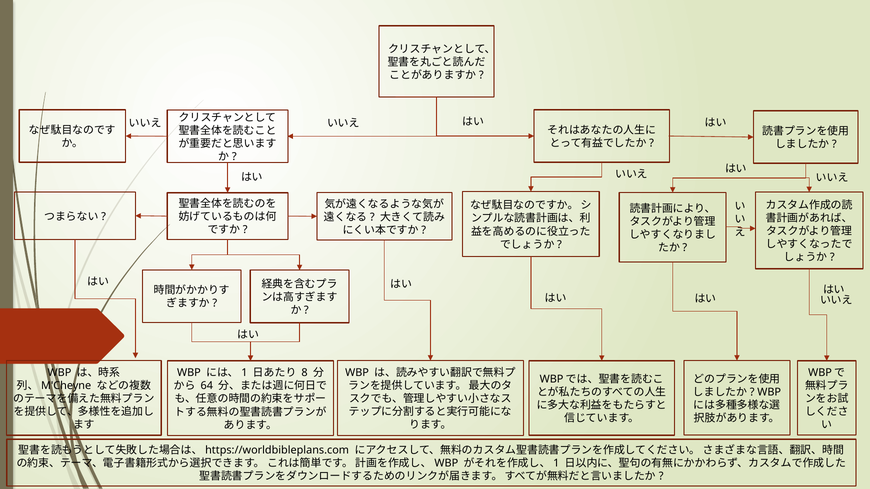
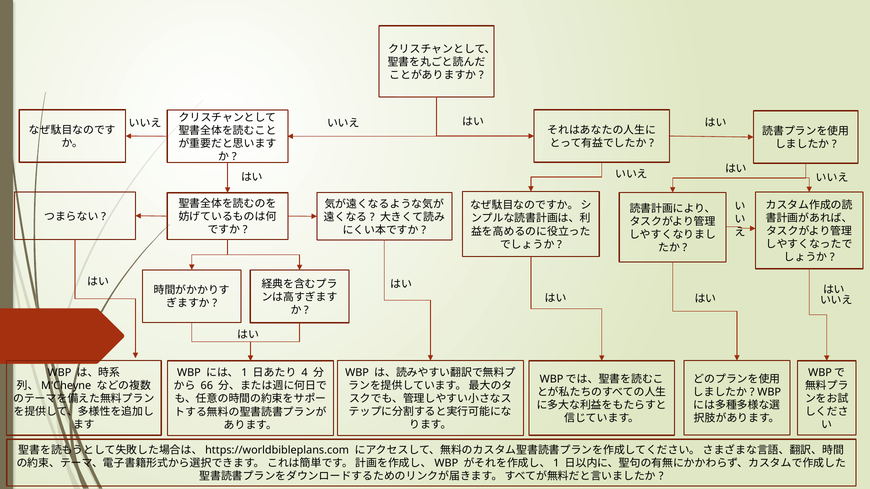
8: 8 -> 4
64: 64 -> 66
